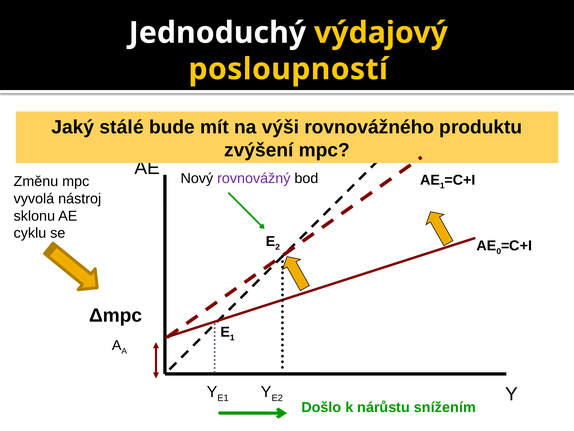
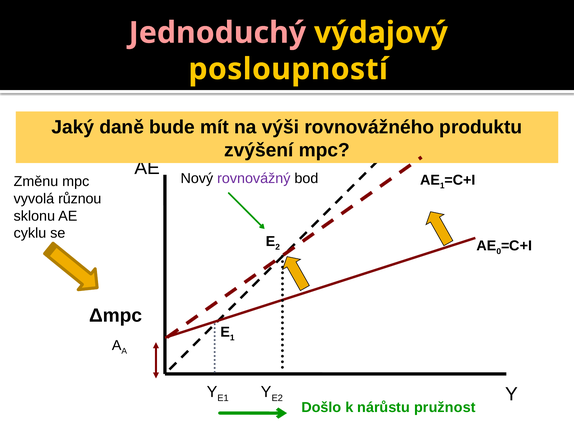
Jednoduchý colour: white -> pink
stálé: stálé -> daně
nástroj: nástroj -> různou
snížením: snížením -> pružnost
